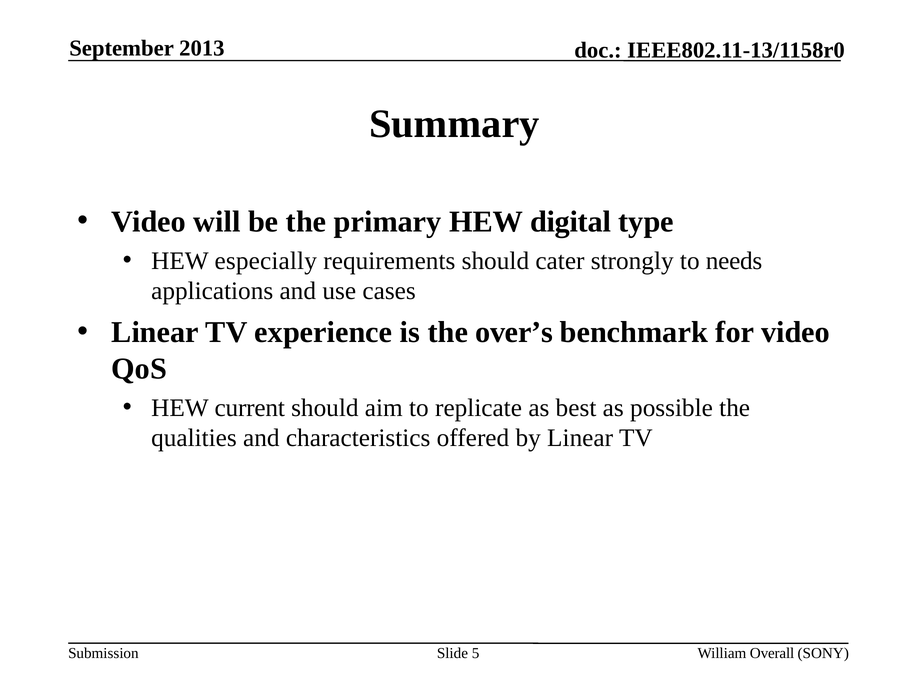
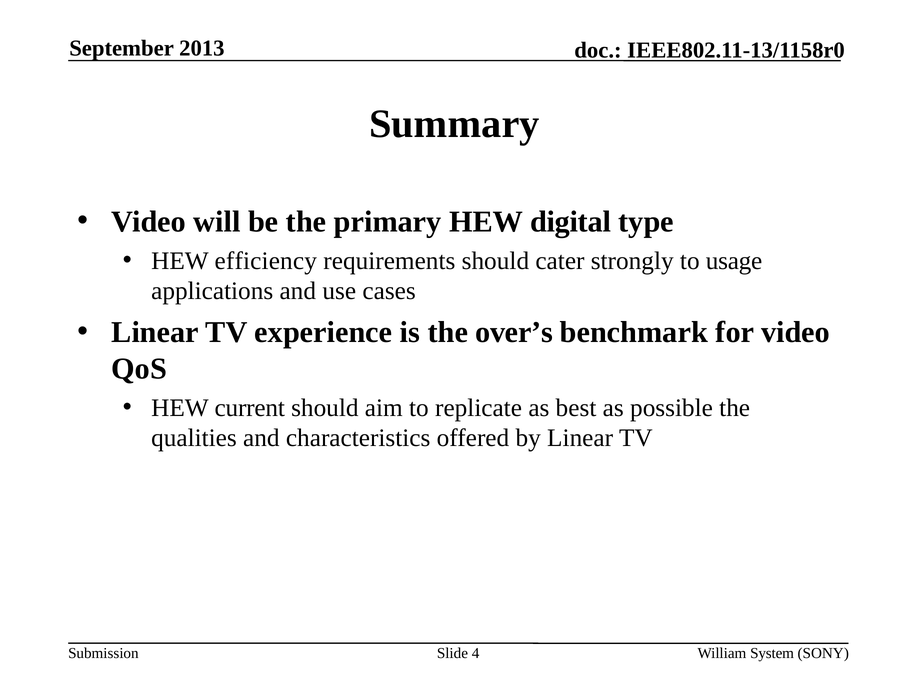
especially: especially -> efficiency
needs: needs -> usage
5: 5 -> 4
Overall: Overall -> System
